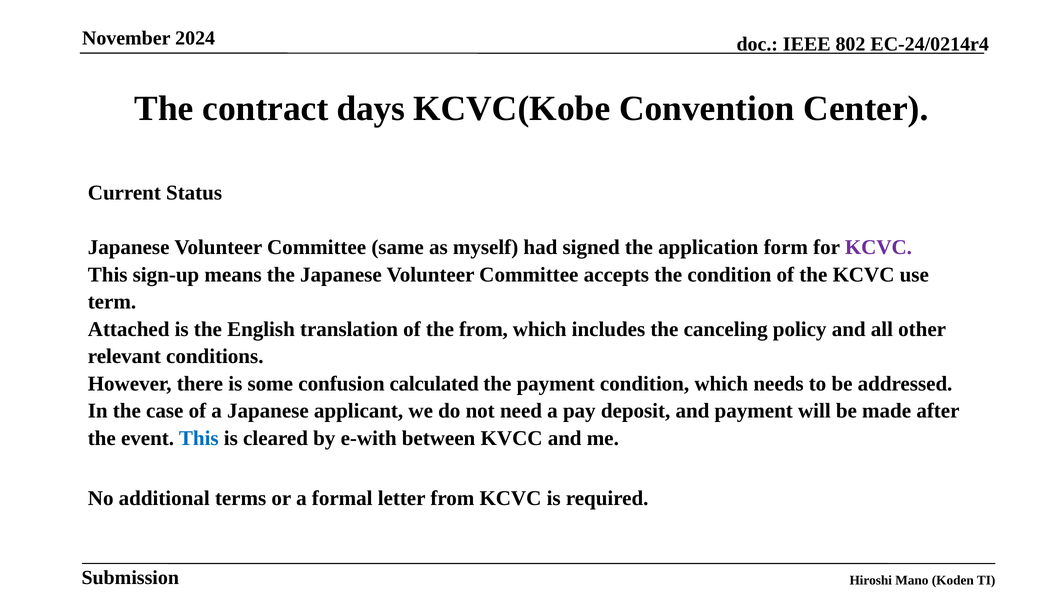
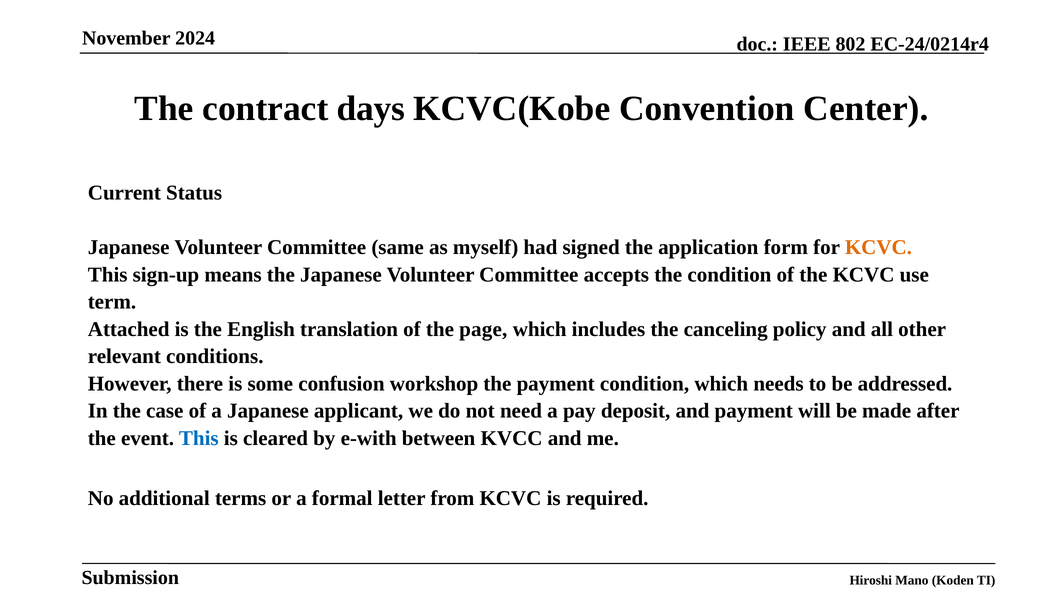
KCVC at (878, 248) colour: purple -> orange
the from: from -> page
calculated: calculated -> workshop
